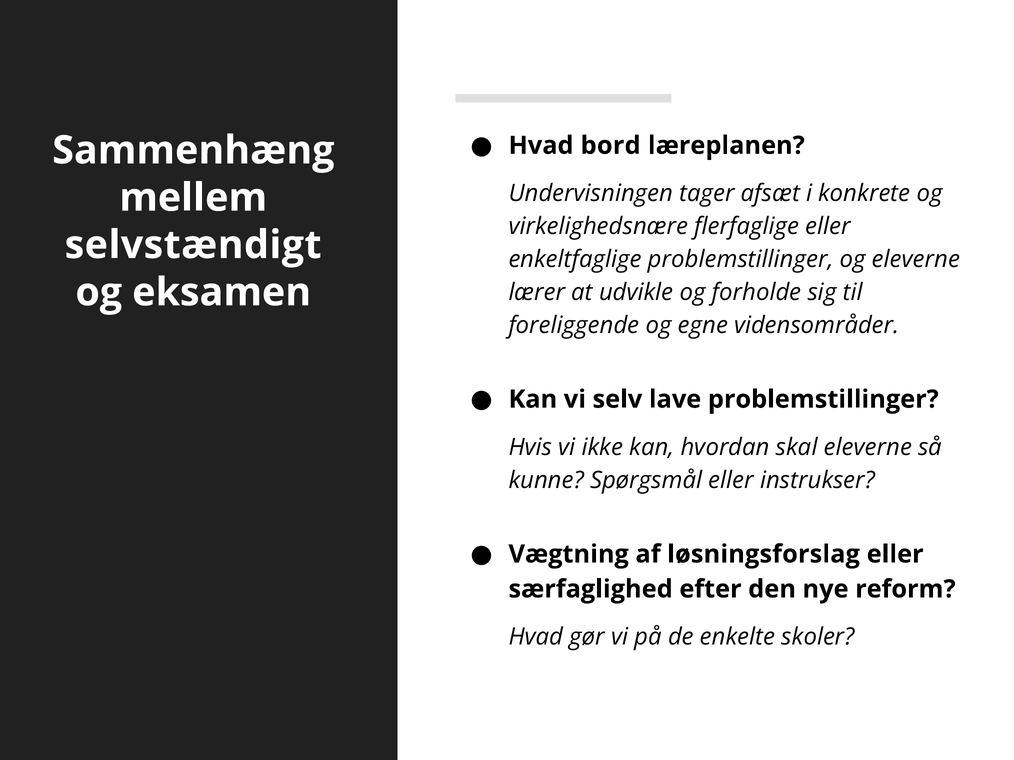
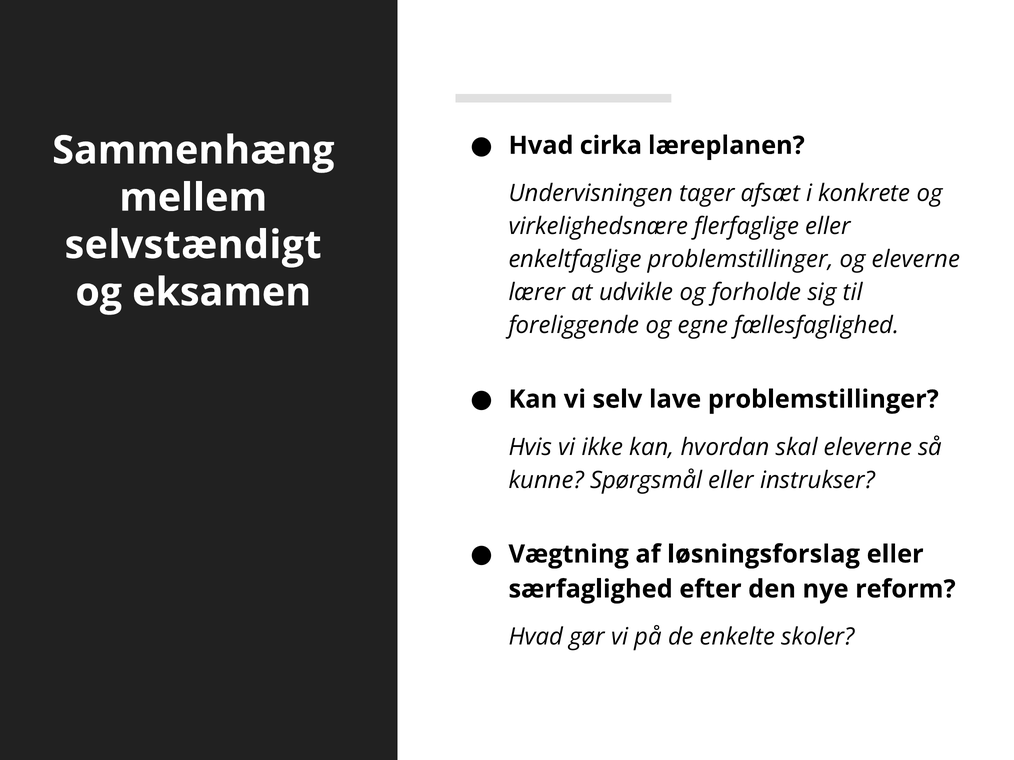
bord: bord -> cirka
vidensområder: vidensområder -> fællesfaglighed
